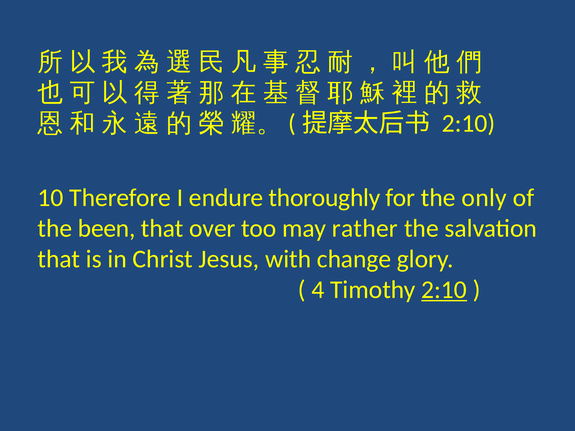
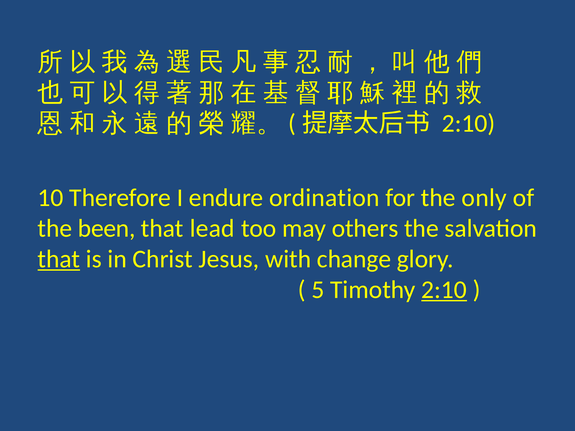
thoroughly: thoroughly -> ordination
over: over -> lead
rather: rather -> others
that at (59, 259) underline: none -> present
4: 4 -> 5
